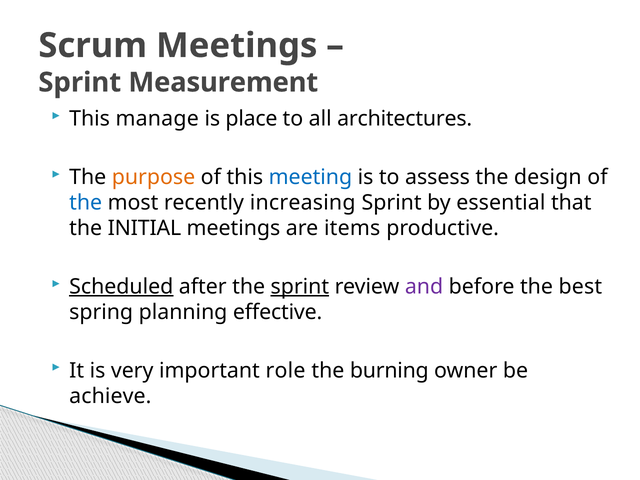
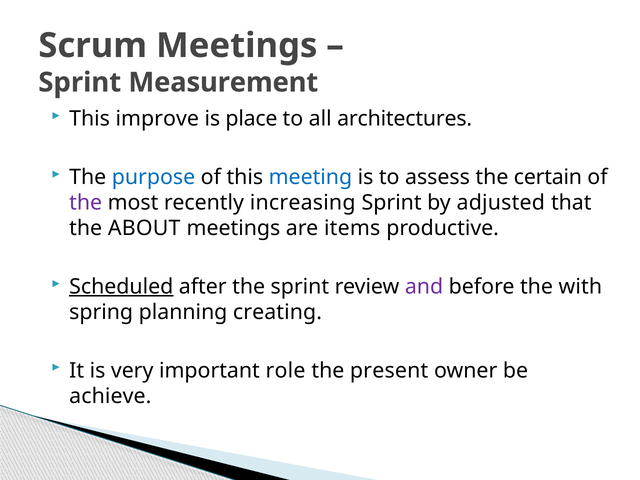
manage: manage -> improve
purpose colour: orange -> blue
design: design -> certain
the at (86, 203) colour: blue -> purple
essential: essential -> adjusted
INITIAL: INITIAL -> ABOUT
sprint at (300, 287) underline: present -> none
best: best -> with
effective: effective -> creating
burning: burning -> present
